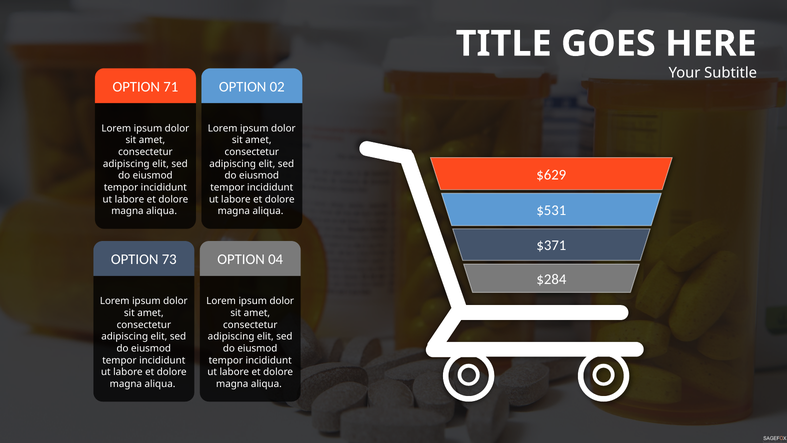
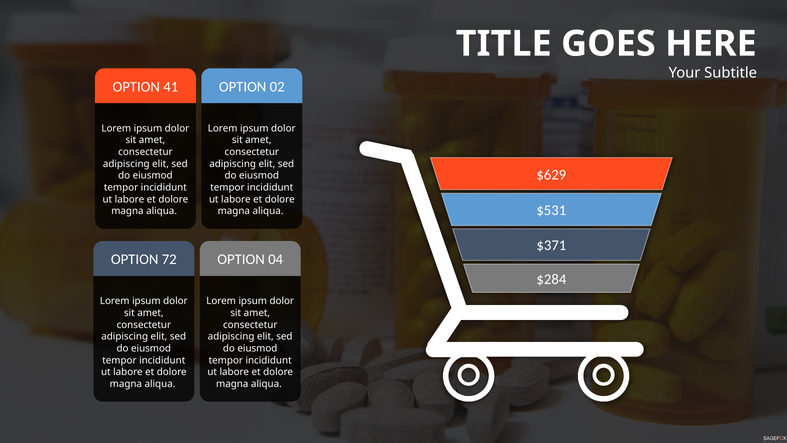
71: 71 -> 41
73: 73 -> 72
